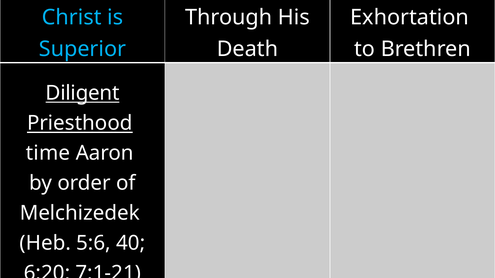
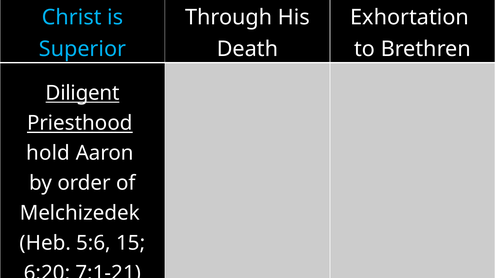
time: time -> hold
40: 40 -> 15
